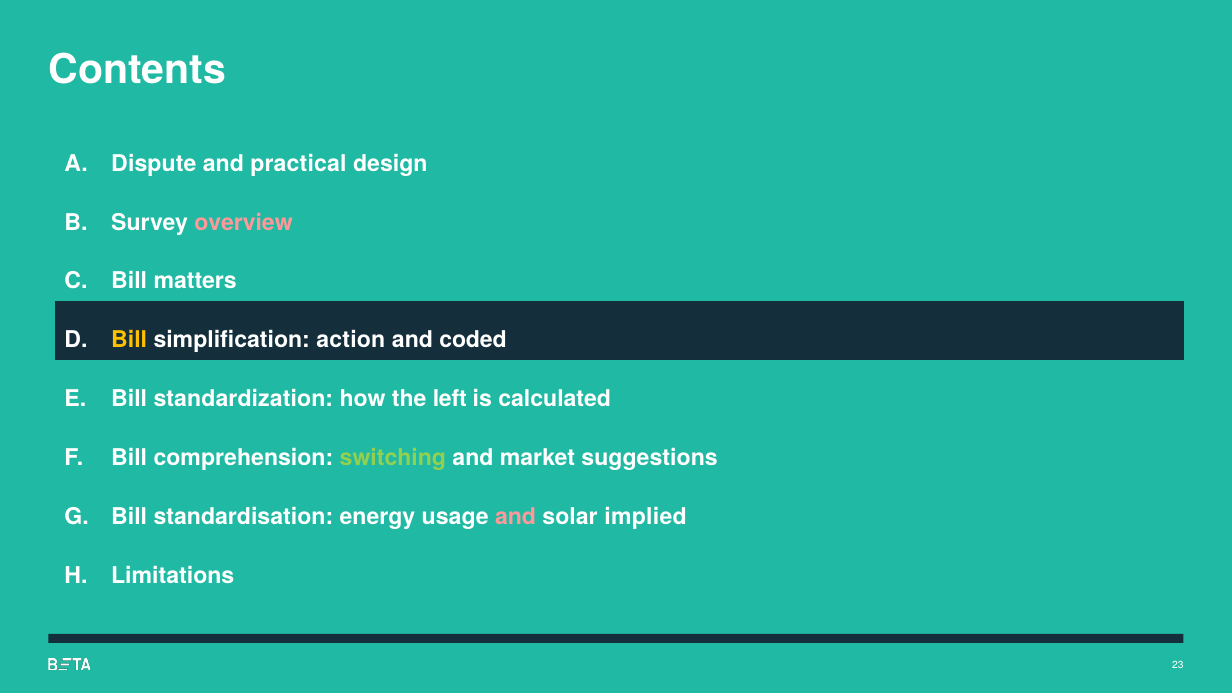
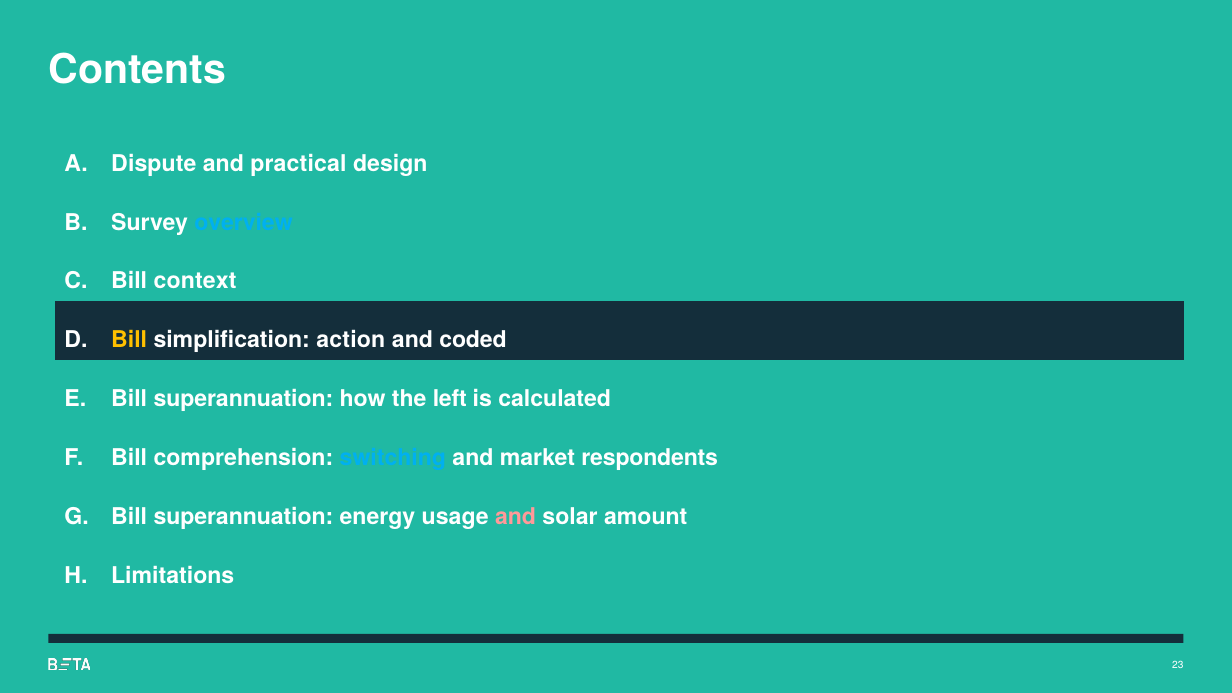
overview colour: pink -> light blue
matters: matters -> context
E Bill standardization: standardization -> superannuation
switching colour: light green -> light blue
suggestions: suggestions -> respondents
G Bill standardisation: standardisation -> superannuation
implied: implied -> amount
